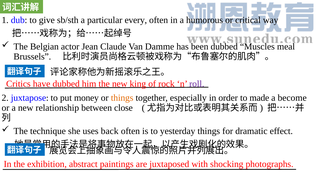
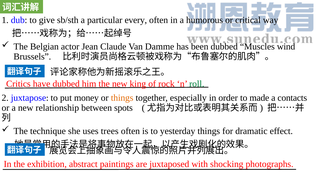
meal: meal -> wind
roll colour: purple -> green
become: become -> contacts
close: close -> spots
back: back -> trees
